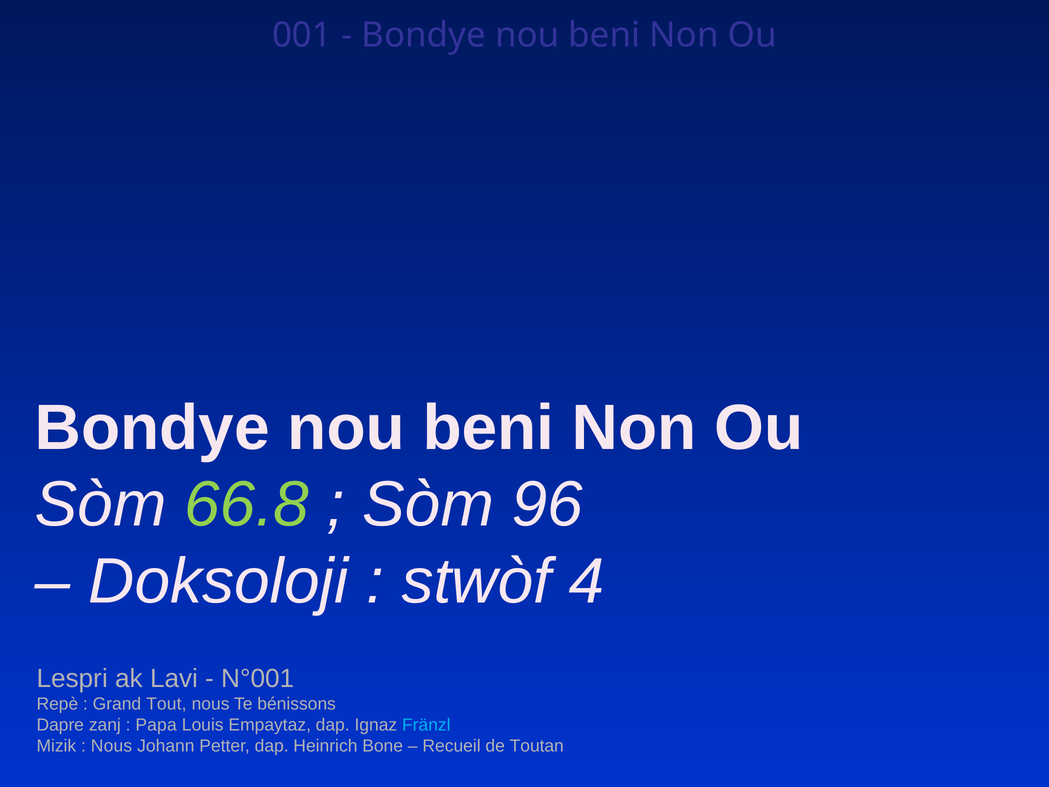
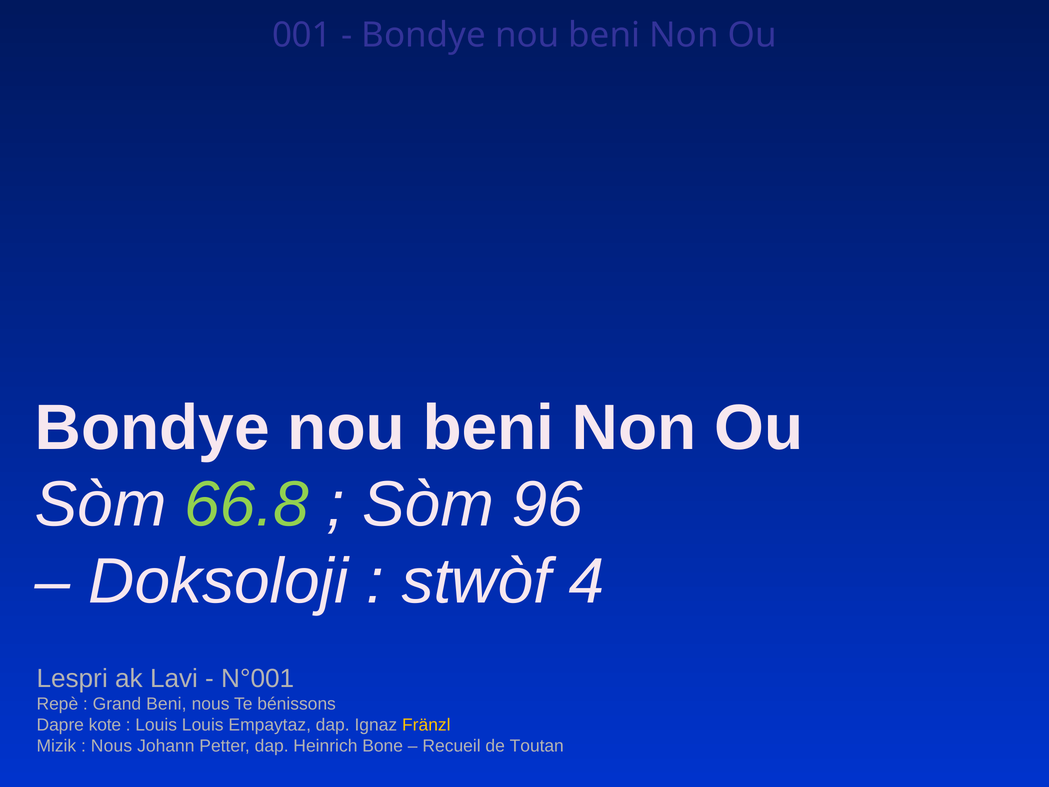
Grand Tout: Tout -> Beni
zanj: zanj -> kote
Papa at (156, 725): Papa -> Louis
Fränzl colour: light blue -> yellow
